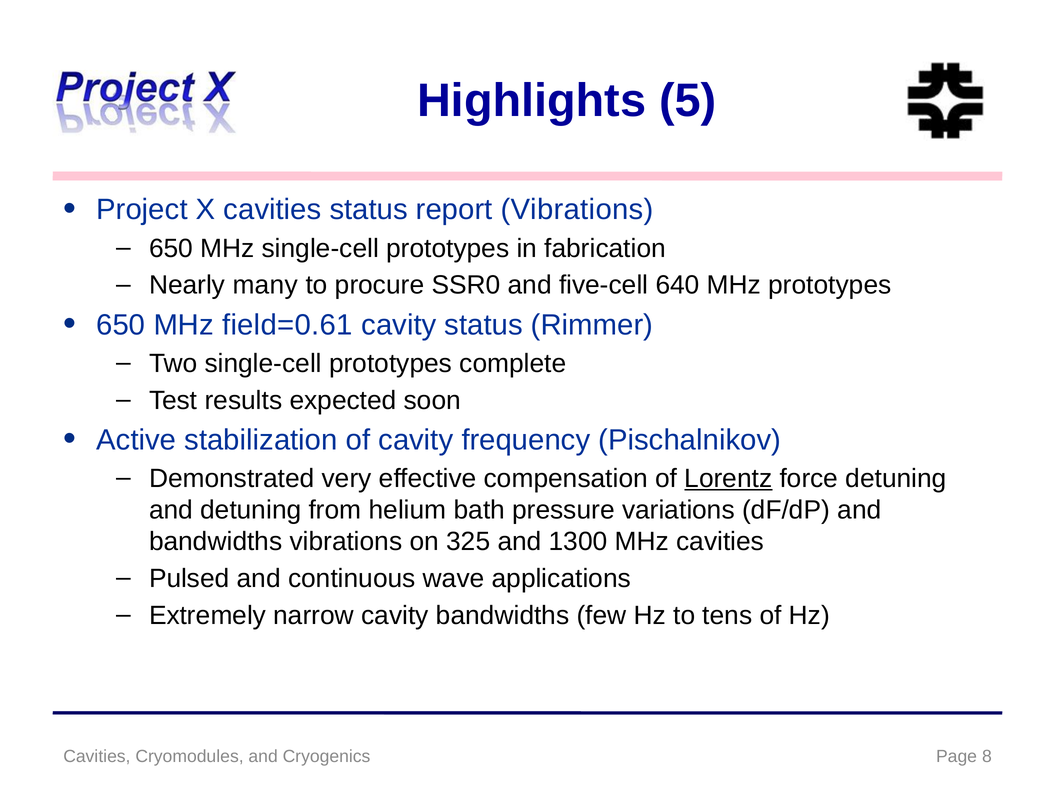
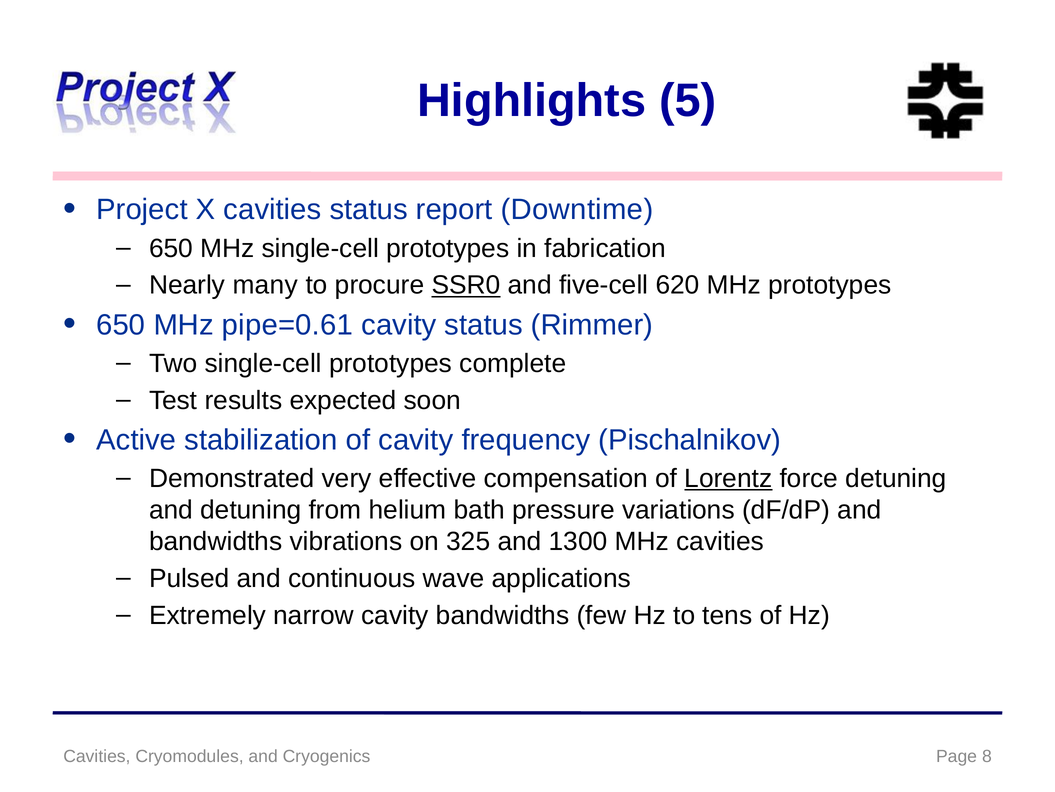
report Vibrations: Vibrations -> Downtime
SSR0 underline: none -> present
640: 640 -> 620
field=0.61: field=0.61 -> pipe=0.61
